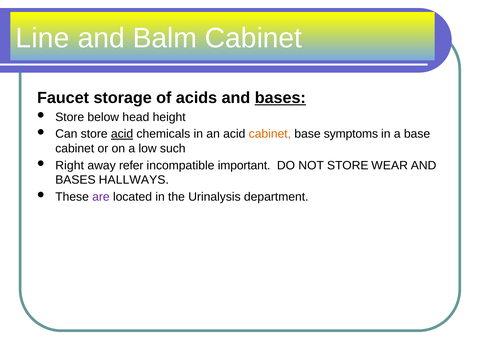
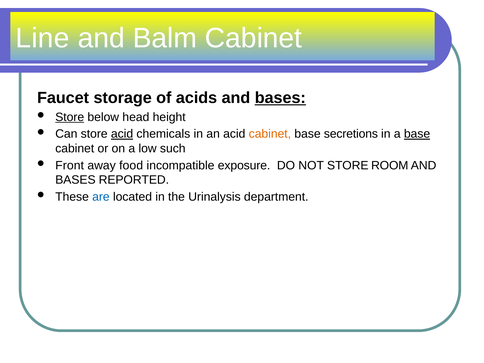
Store at (70, 117) underline: none -> present
symptoms: symptoms -> secretions
base at (417, 134) underline: none -> present
Right: Right -> Front
refer: refer -> food
important: important -> exposure
WEAR: WEAR -> ROOM
HALLWAYS: HALLWAYS -> REPORTED
are colour: purple -> blue
